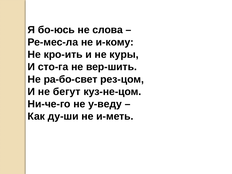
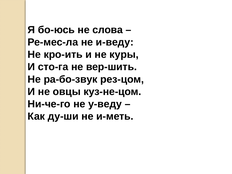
и-кому: и-кому -> и-веду
ра-бо-свет: ра-бо-свет -> ра-бо-звук
бегут: бегут -> овцы
